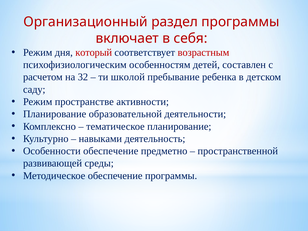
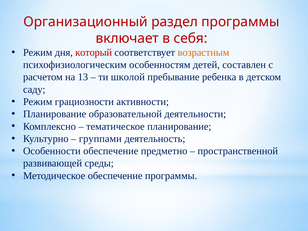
возрастным colour: red -> orange
32: 32 -> 13
пространстве: пространстве -> грациозности
навыками: навыками -> группами
